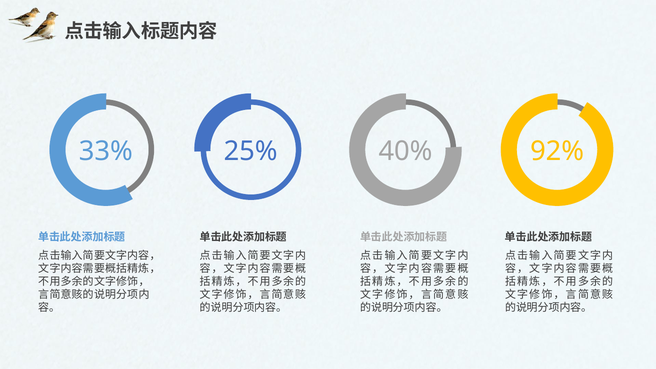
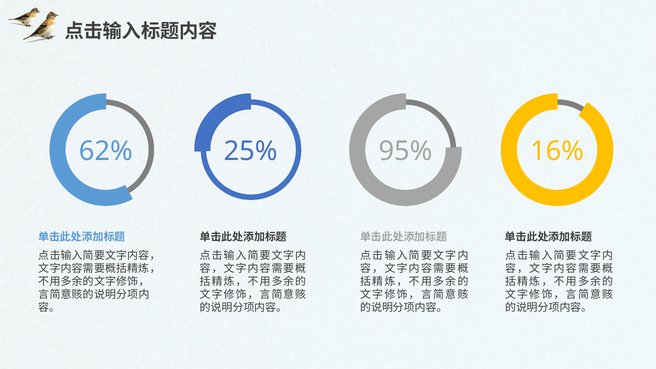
33%: 33% -> 62%
40%: 40% -> 95%
92%: 92% -> 16%
